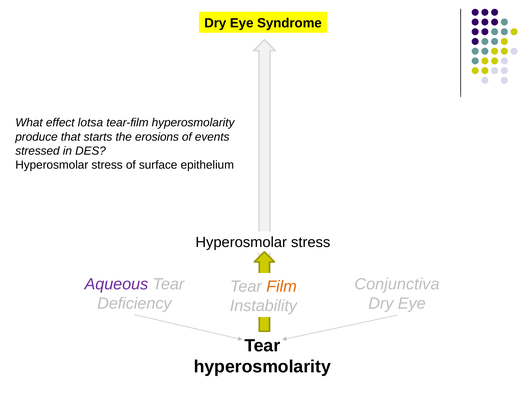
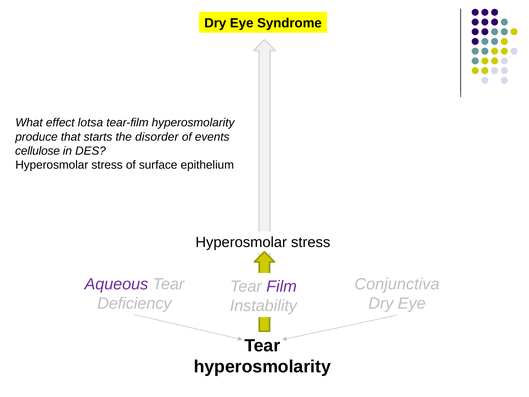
erosions: erosions -> disorder
stressed: stressed -> cellulose
Film colour: orange -> purple
